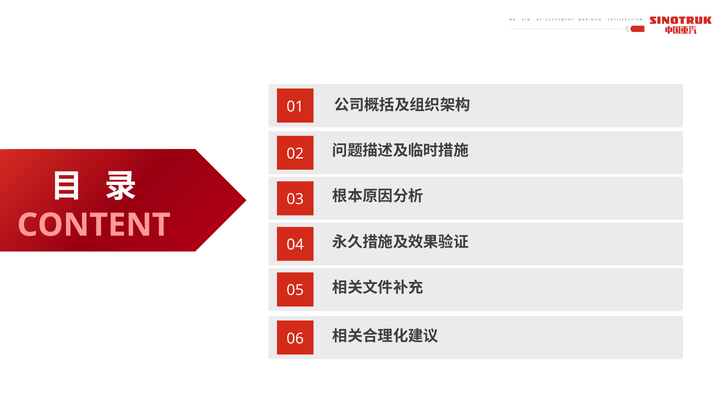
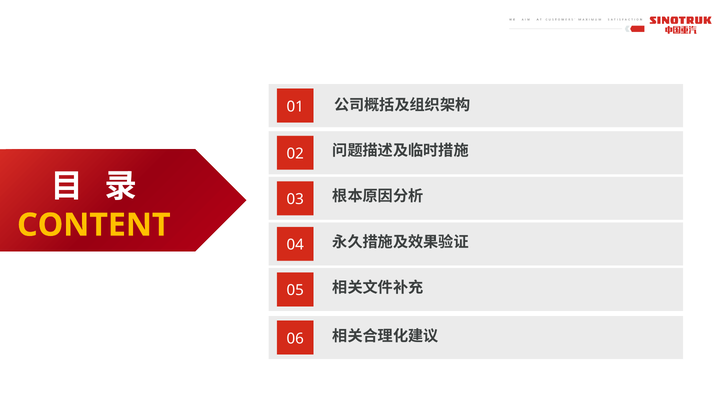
CONTENT colour: pink -> yellow
